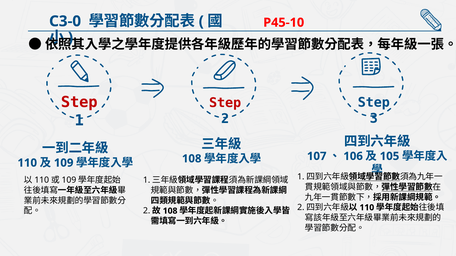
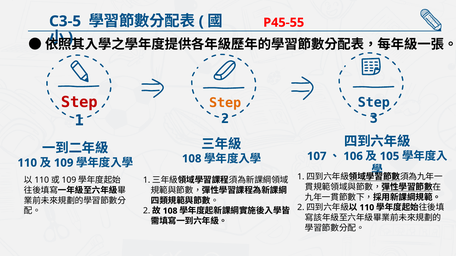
C3-0: C3-0 -> C3-5
P45-10: P45-10 -> P45-55
Step at (225, 103) colour: red -> orange
